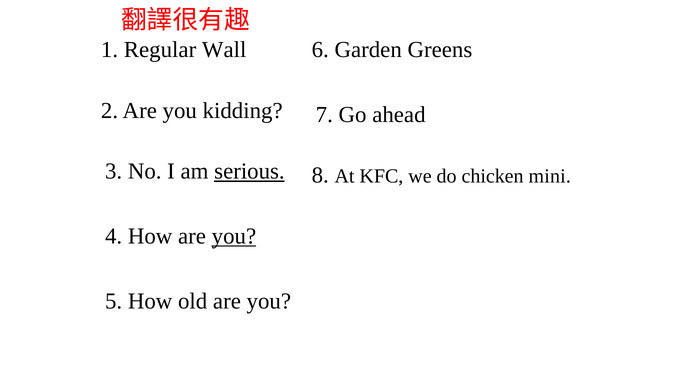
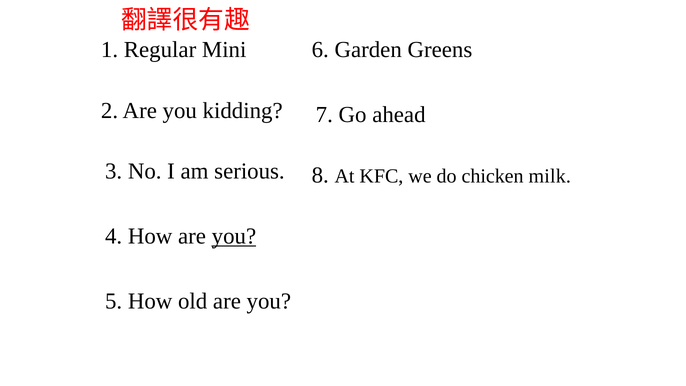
Wall: Wall -> Mini
serious underline: present -> none
mini: mini -> milk
